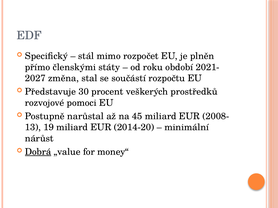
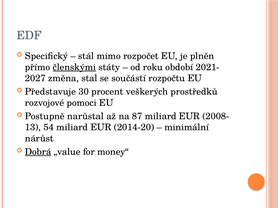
členskými underline: none -> present
45: 45 -> 87
19: 19 -> 54
